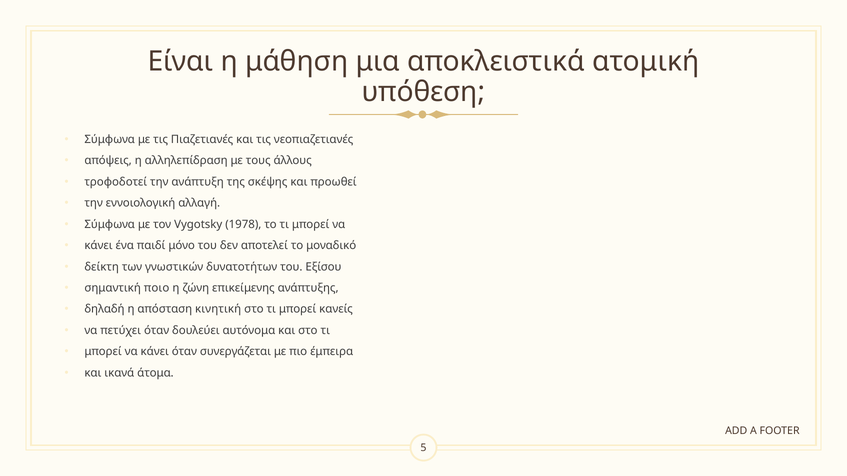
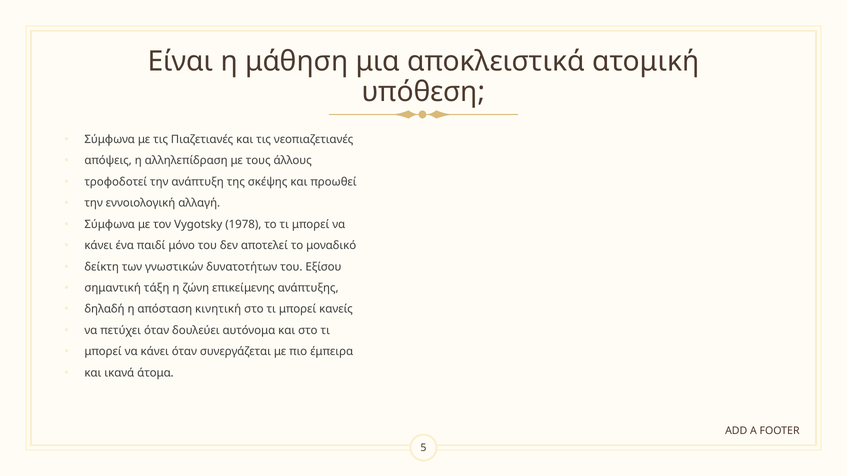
ποιο: ποιο -> τάξη
